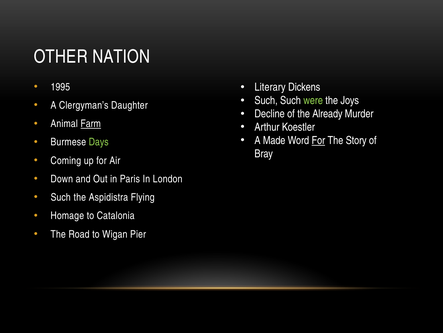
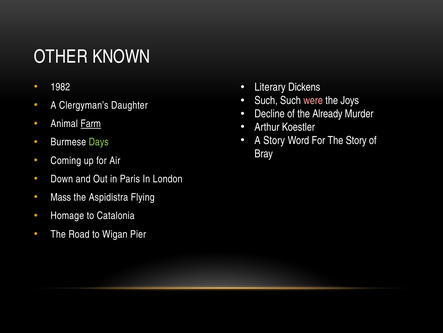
NATION: NATION -> KNOWN
1995: 1995 -> 1982
were colour: light green -> pink
A Made: Made -> Story
For at (318, 140) underline: present -> none
Such at (61, 197): Such -> Mass
